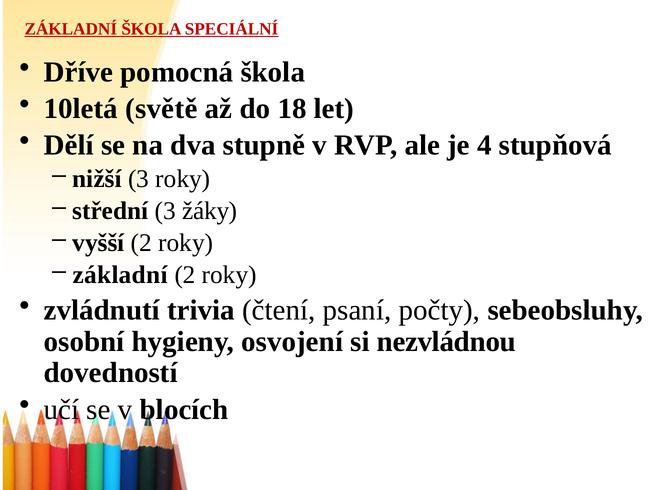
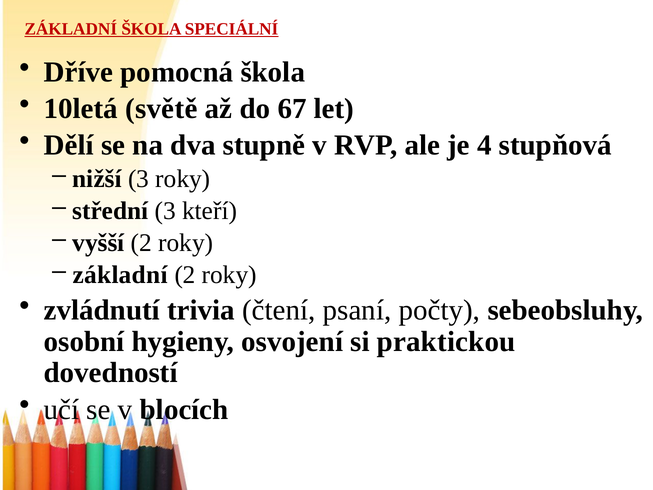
18: 18 -> 67
žáky: žáky -> kteří
nezvládnou: nezvládnou -> praktickou
